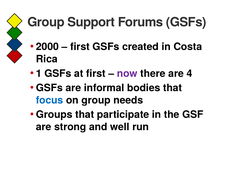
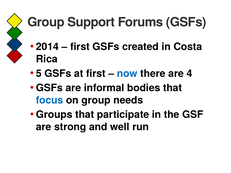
2000: 2000 -> 2014
1: 1 -> 5
now colour: purple -> blue
